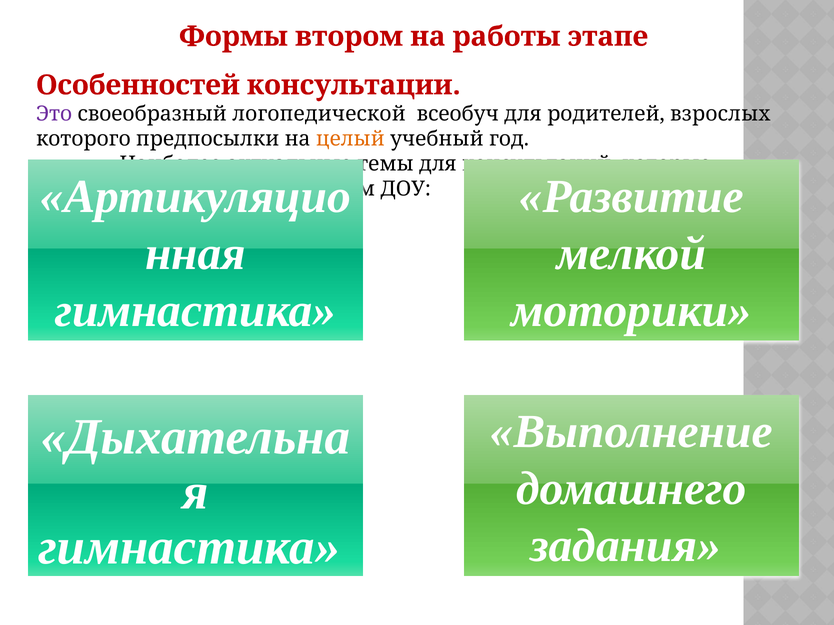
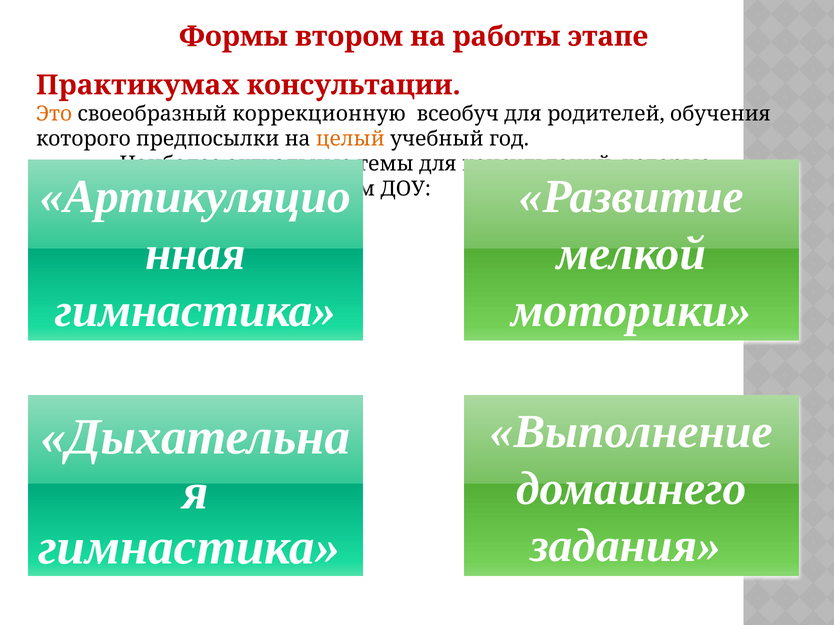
Особенностей: Особенностей -> Практикумах
Это colour: purple -> orange
логопедической: логопедической -> коррекционную
взрослых: взрослых -> обучения
